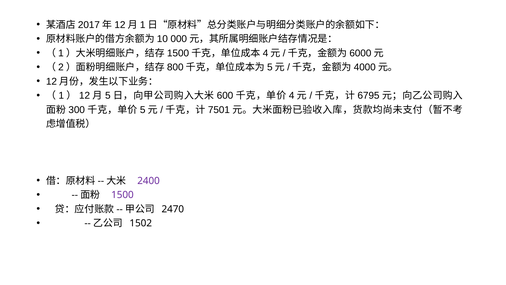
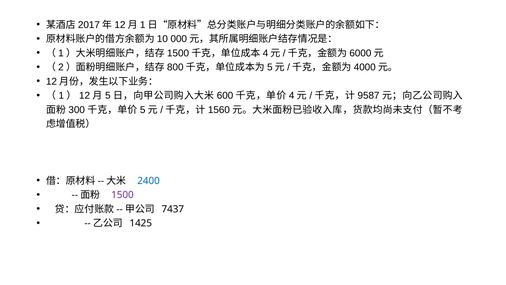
6795: 6795 -> 9587
7501: 7501 -> 1560
2400 colour: purple -> blue
2470: 2470 -> 7437
1502: 1502 -> 1425
